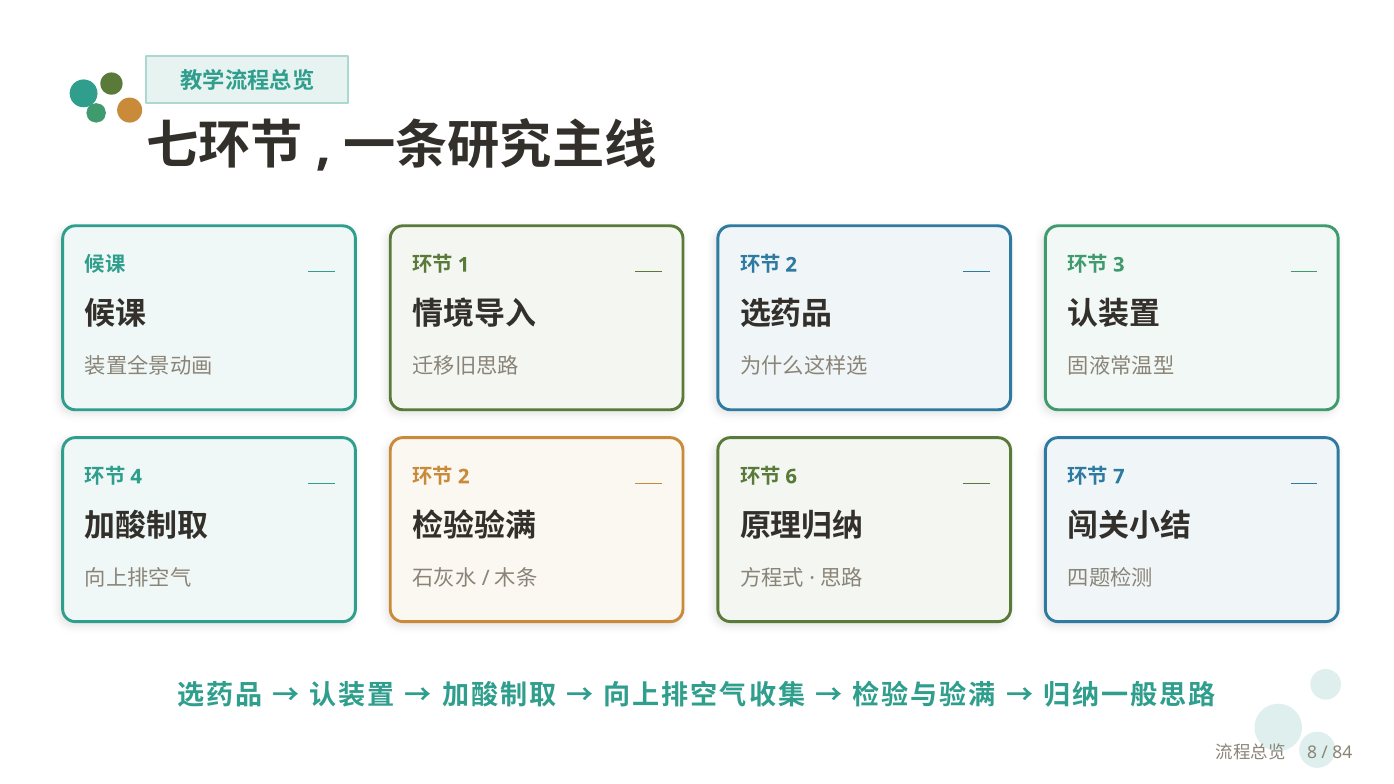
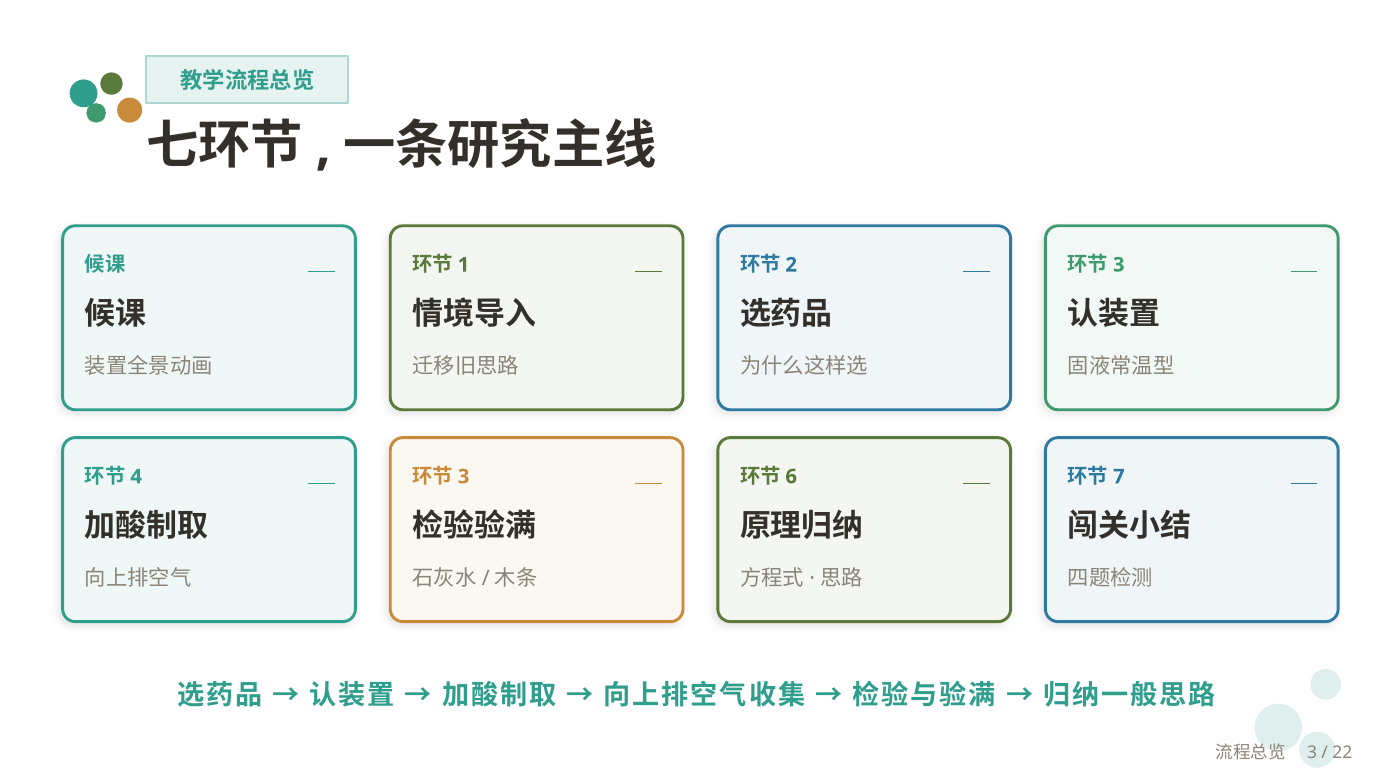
2 at (464, 477): 2 -> 3
8 at (1312, 753): 8 -> 3
84: 84 -> 22
